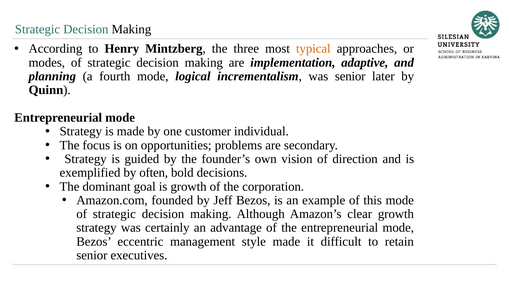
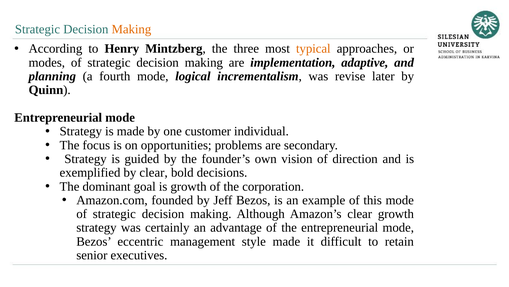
Making at (131, 29) colour: black -> orange
was senior: senior -> revise
by often: often -> clear
